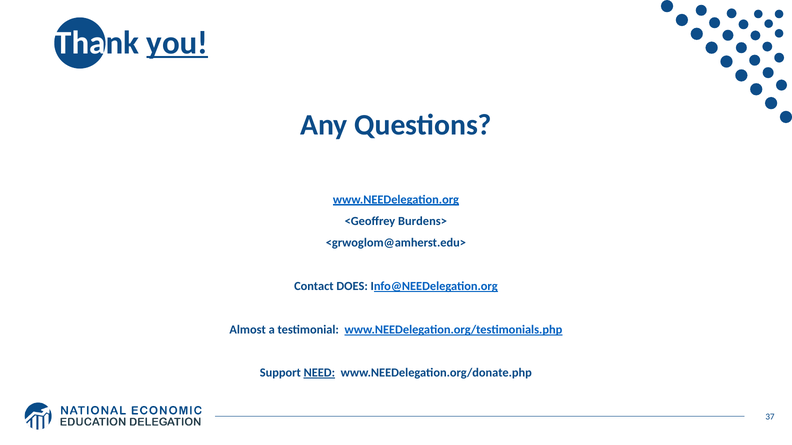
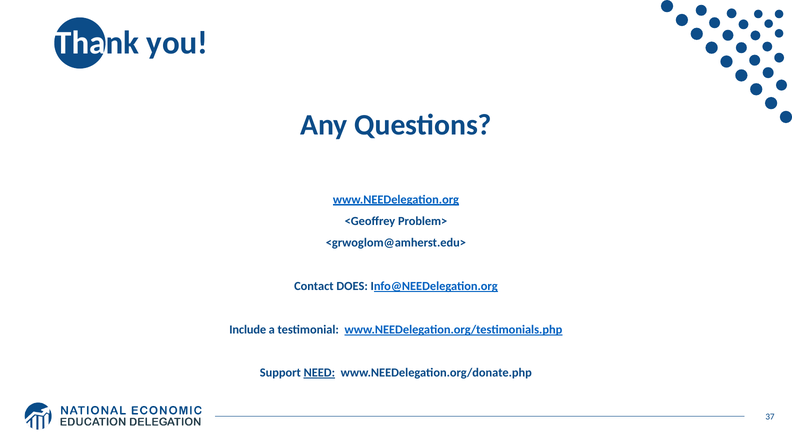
you underline: present -> none
Burdens>: Burdens> -> Problem>
Almost: Almost -> Include
